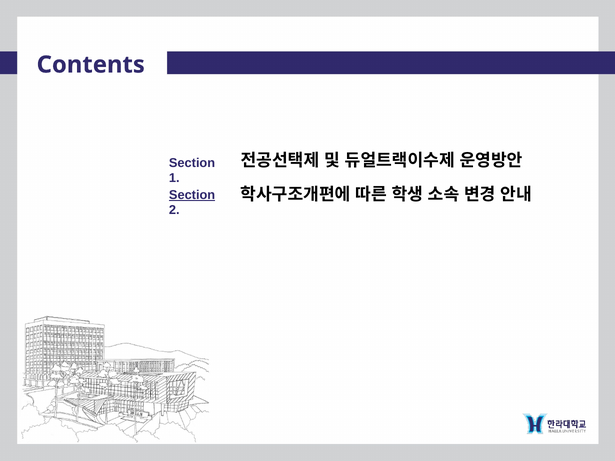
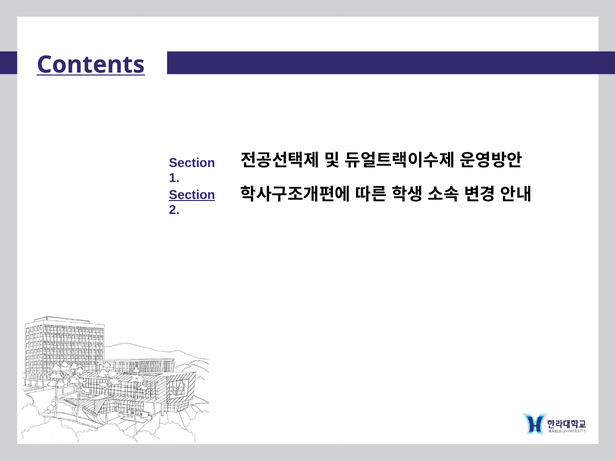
Contents underline: none -> present
